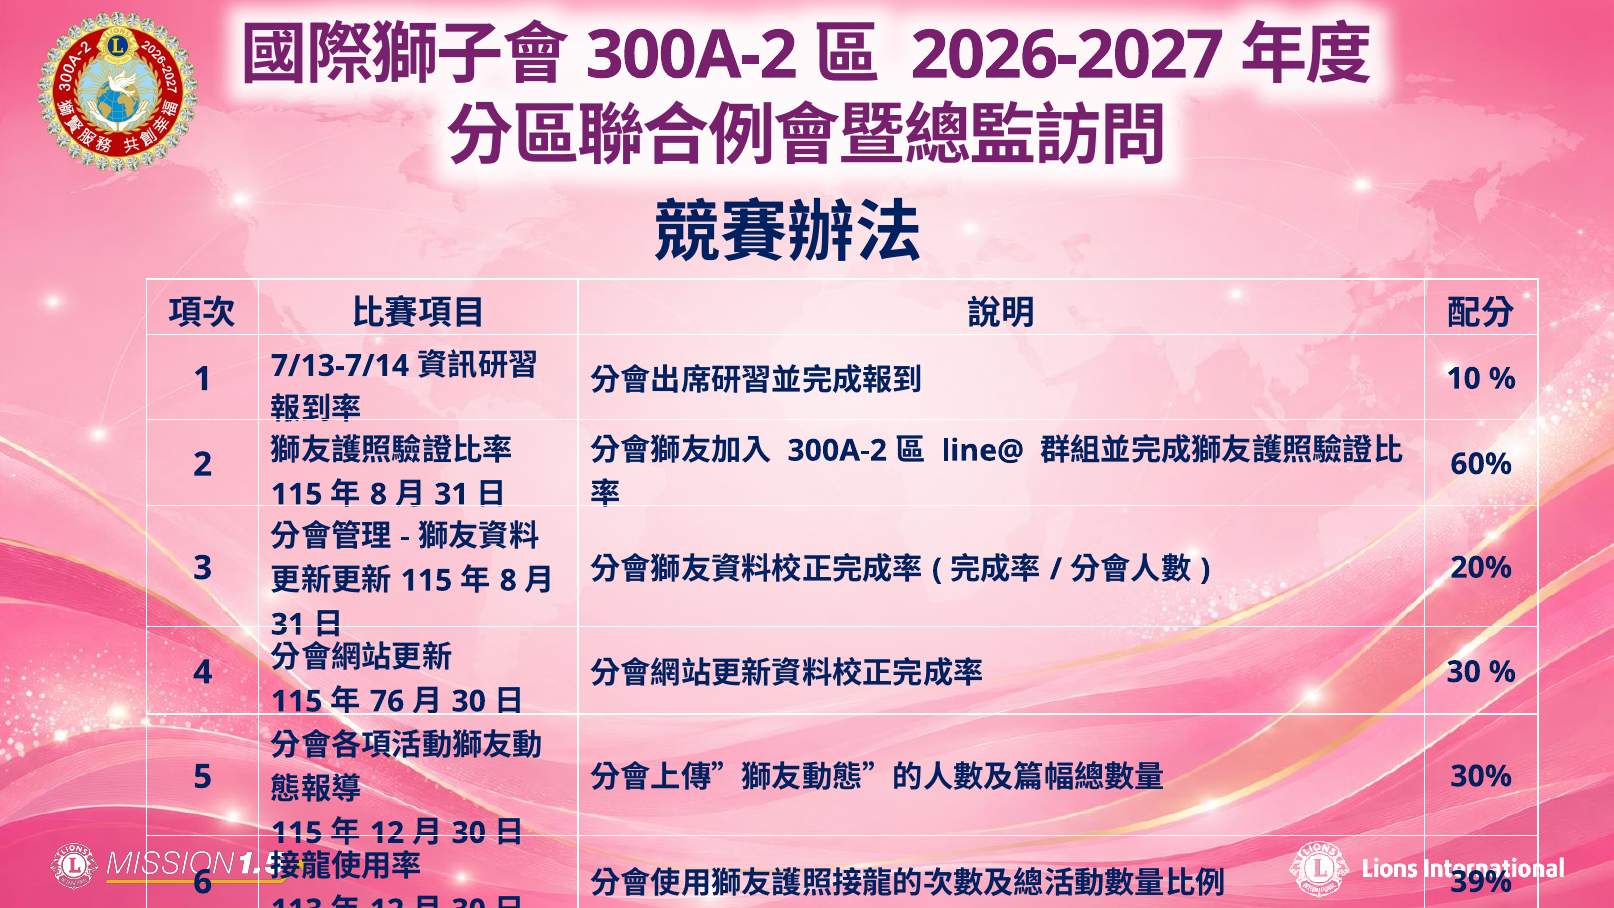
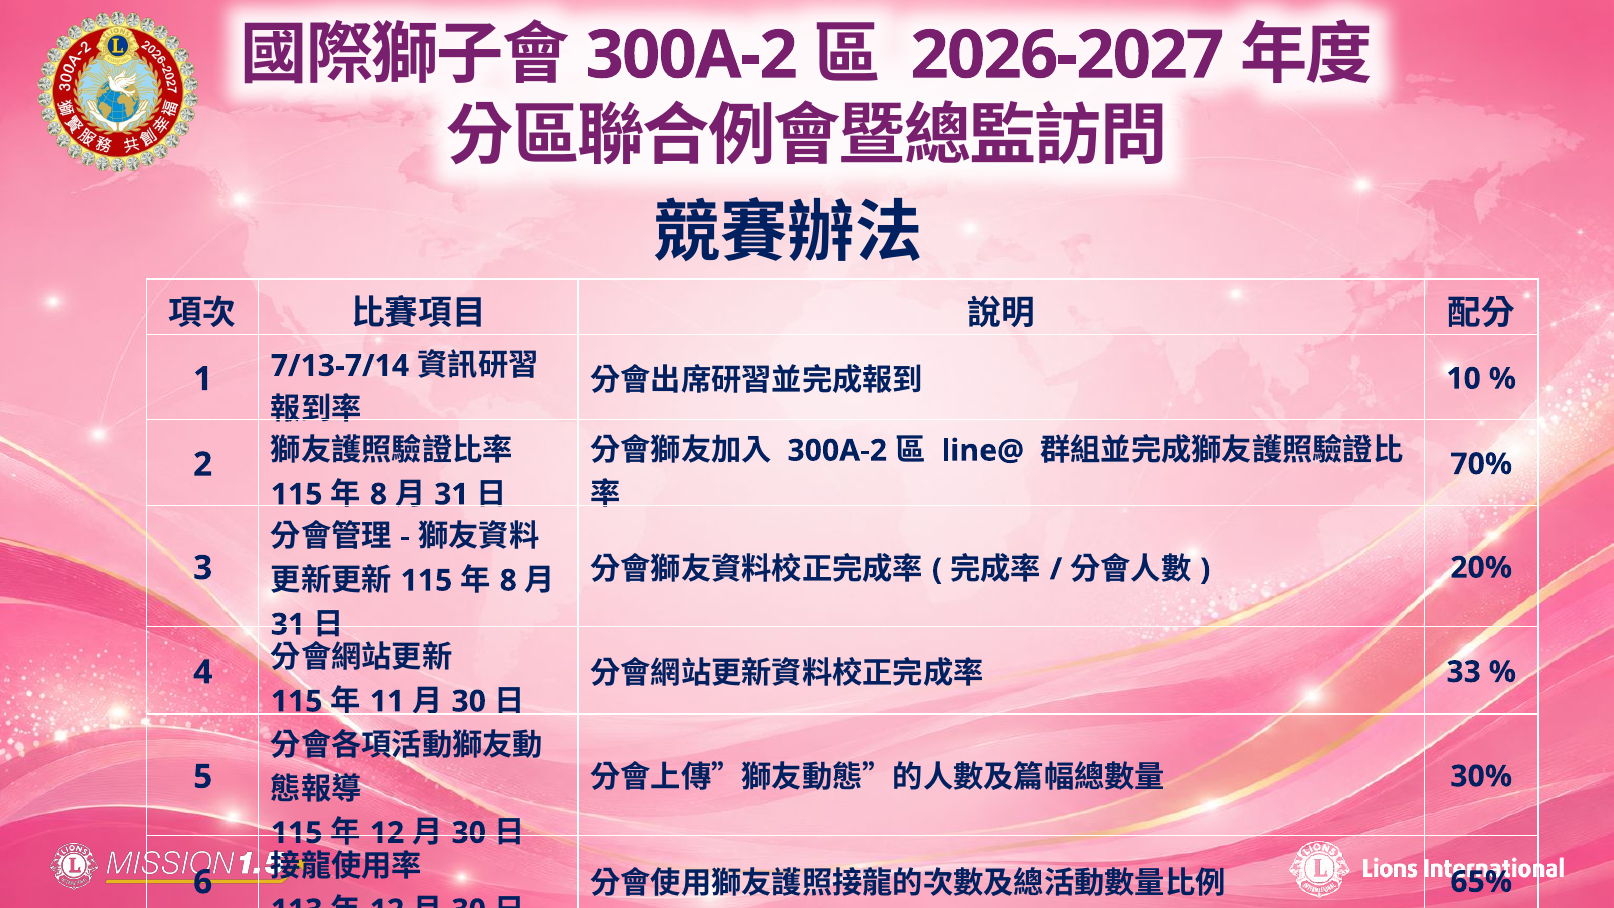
60%: 60% -> 70%
30 at (1464, 672): 30 -> 33
76: 76 -> 11
39%: 39% -> 65%
